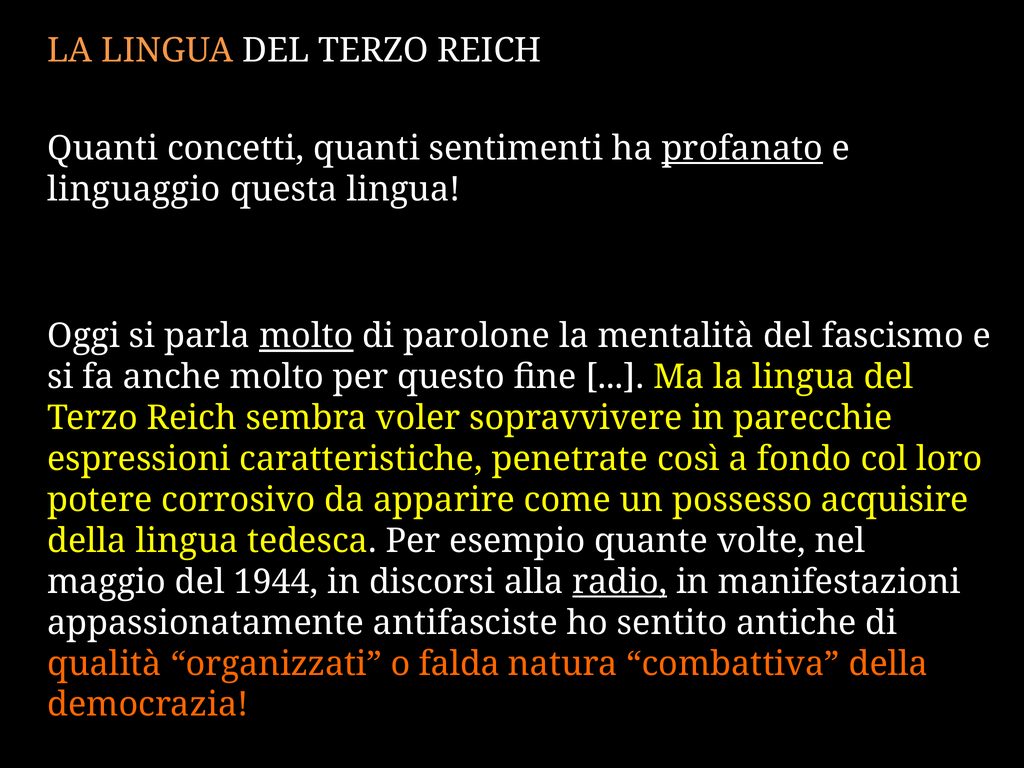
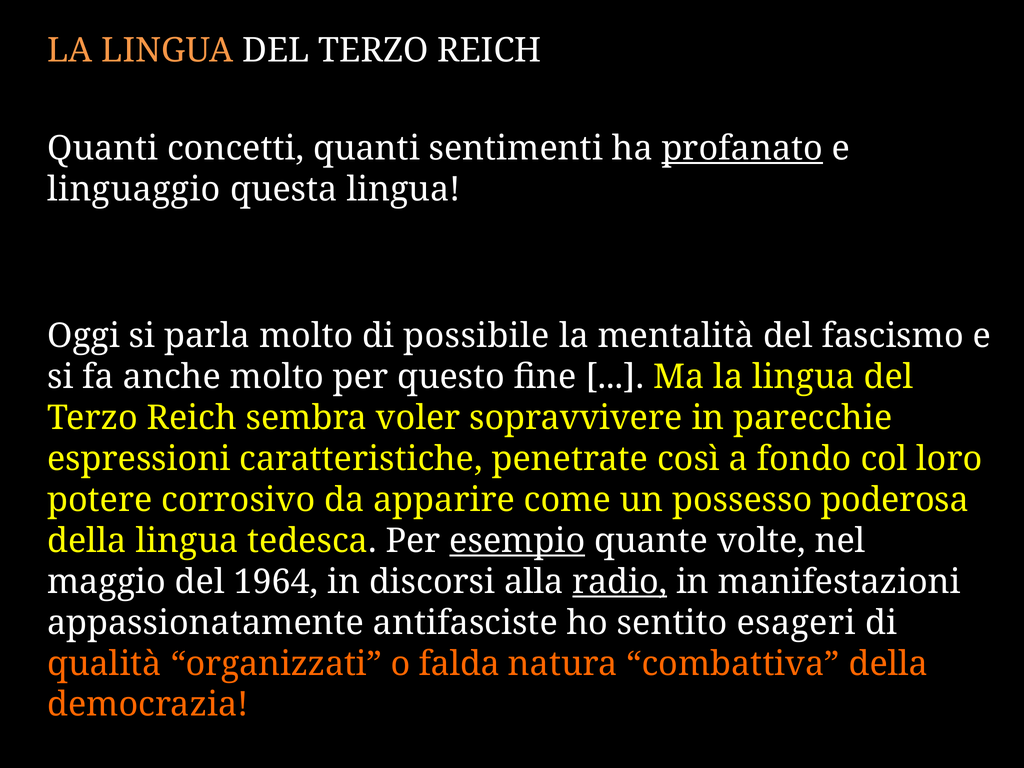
molto at (306, 336) underline: present -> none
parolone: parolone -> possibile
acquisire: acquisire -> poderosa
esempio underline: none -> present
1944: 1944 -> 1964
antiche: antiche -> esageri
